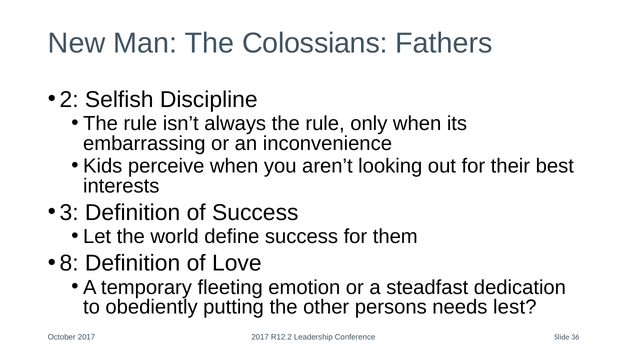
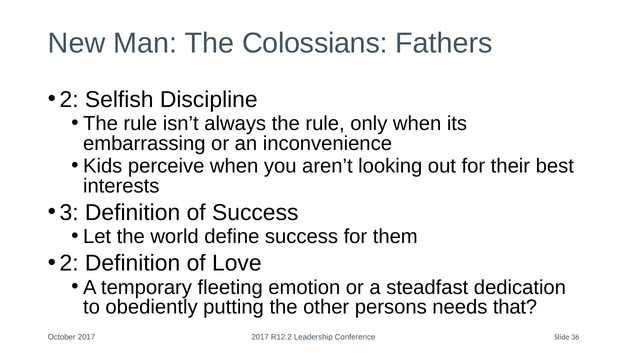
8 at (69, 263): 8 -> 2
lest: lest -> that
